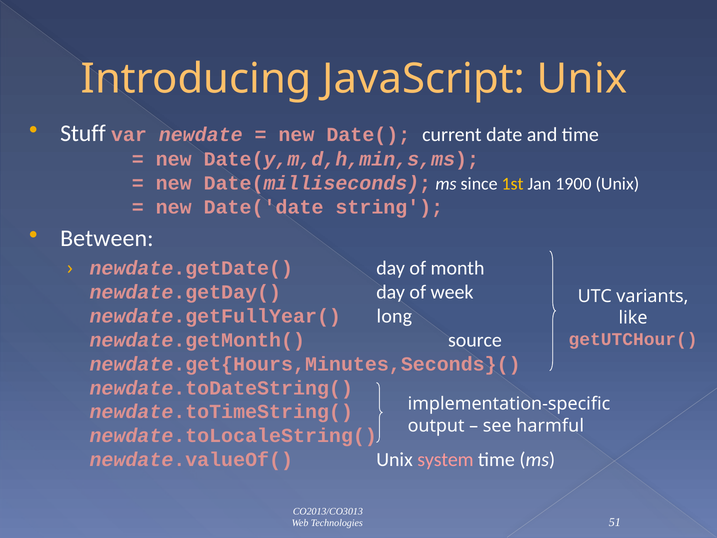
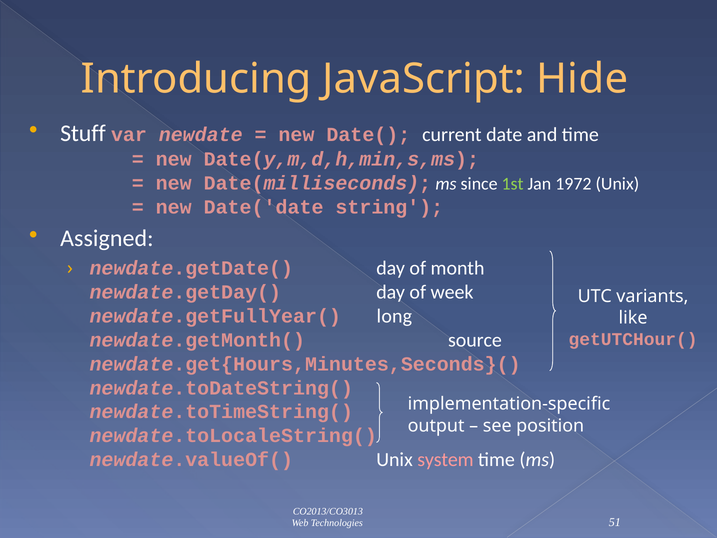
JavaScript Unix: Unix -> Hide
1st colour: yellow -> light green
1900: 1900 -> 1972
Between: Between -> Assigned
harmful: harmful -> position
